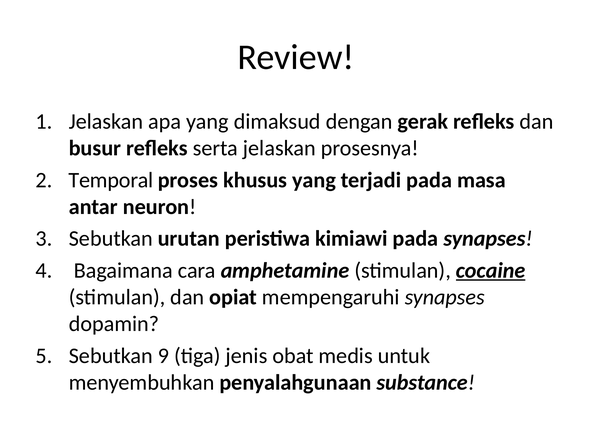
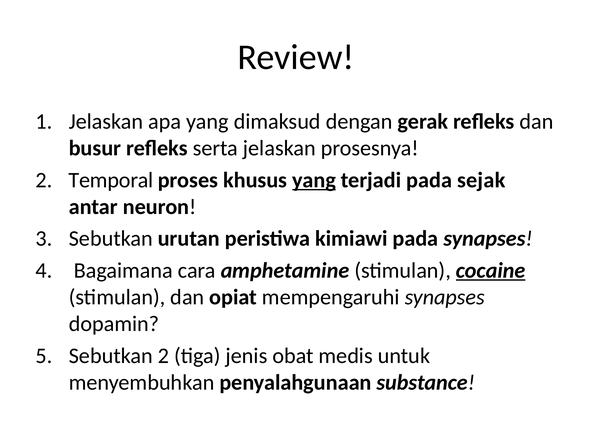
yang at (314, 180) underline: none -> present
masa: masa -> sejak
Sebutkan 9: 9 -> 2
